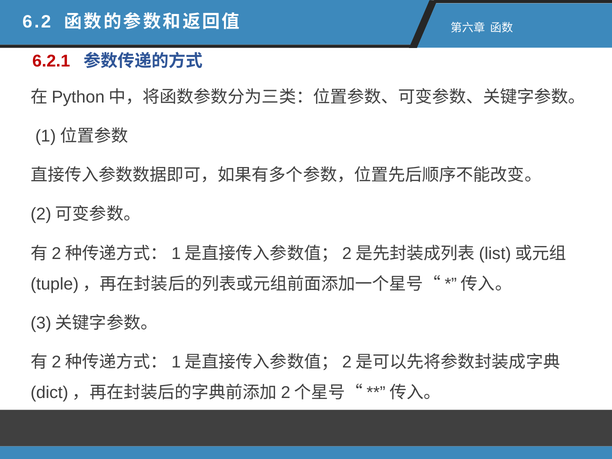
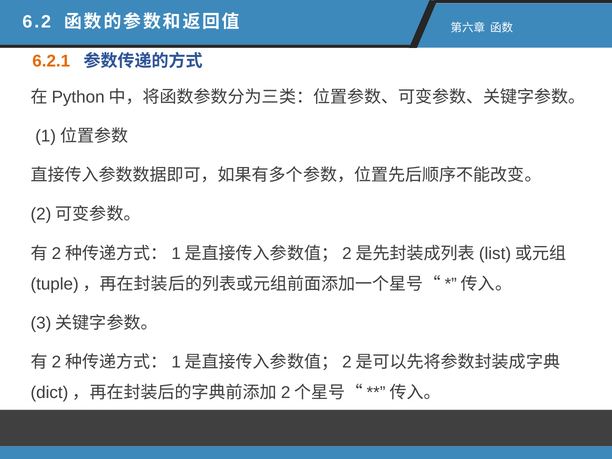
6.2.1 colour: red -> orange
